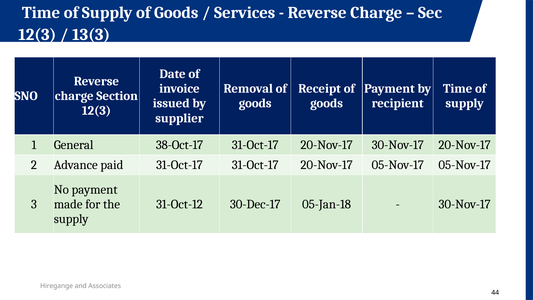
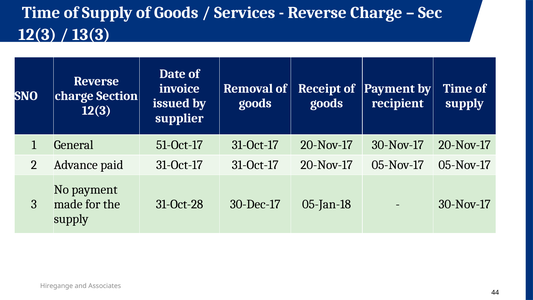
38-Oct-17: 38-Oct-17 -> 51-Oct-17
31-Oct-12: 31-Oct-12 -> 31-Oct-28
